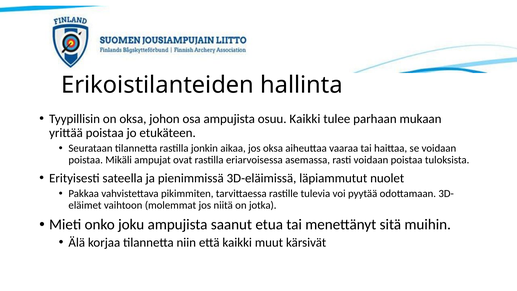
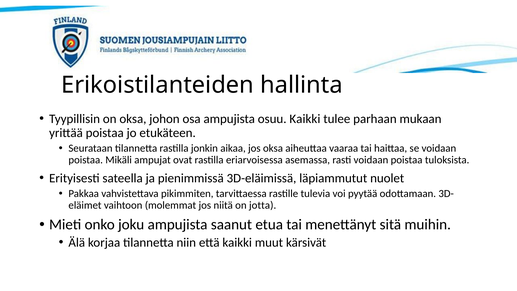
jotka: jotka -> jotta
